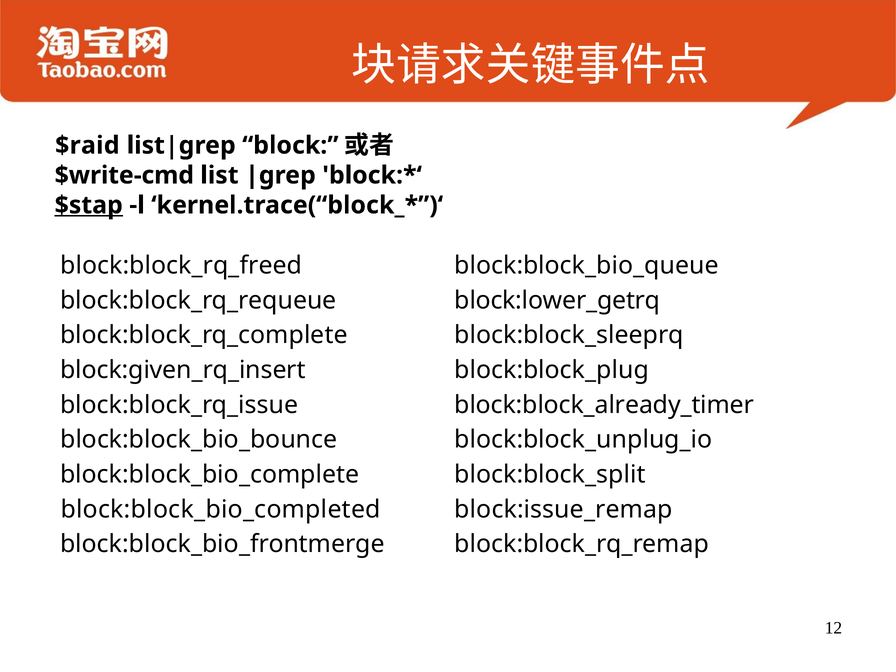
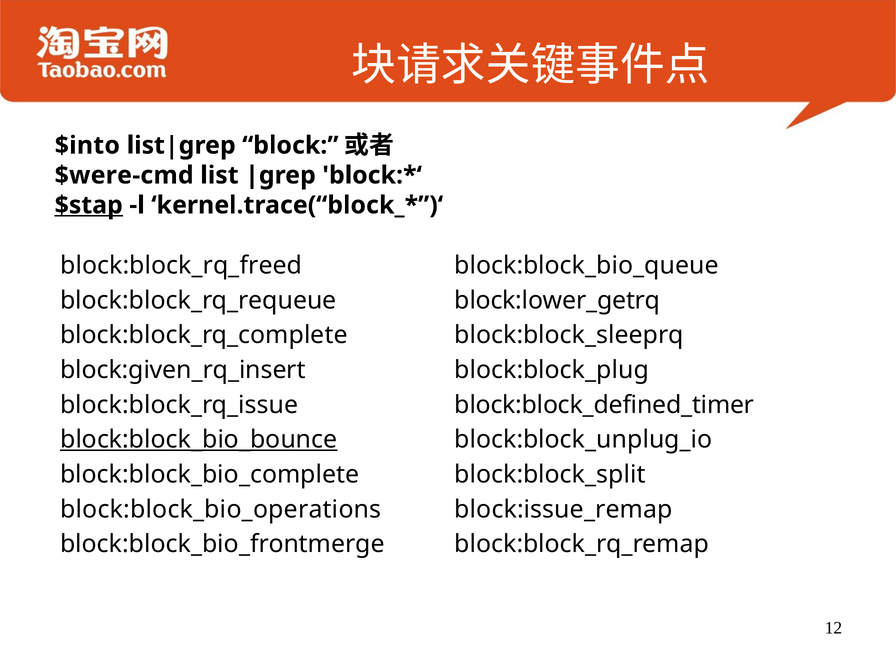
$raid: $raid -> $into
$write-cmd: $write-cmd -> $were-cmd
block:block_already_timer: block:block_already_timer -> block:block_defined_timer
block:block_bio_bounce underline: none -> present
block:block_bio_completed: block:block_bio_completed -> block:block_bio_operations
